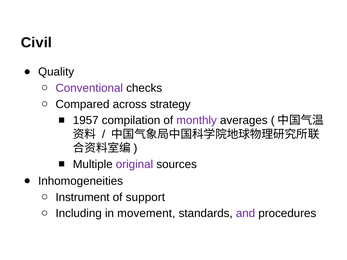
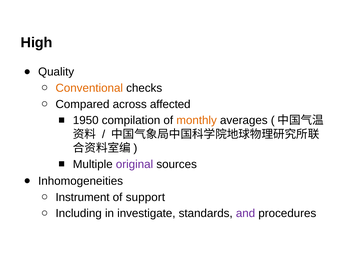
Civil: Civil -> High
Conventional colour: purple -> orange
strategy: strategy -> affected
1957: 1957 -> 1950
monthly colour: purple -> orange
movement: movement -> investigate
